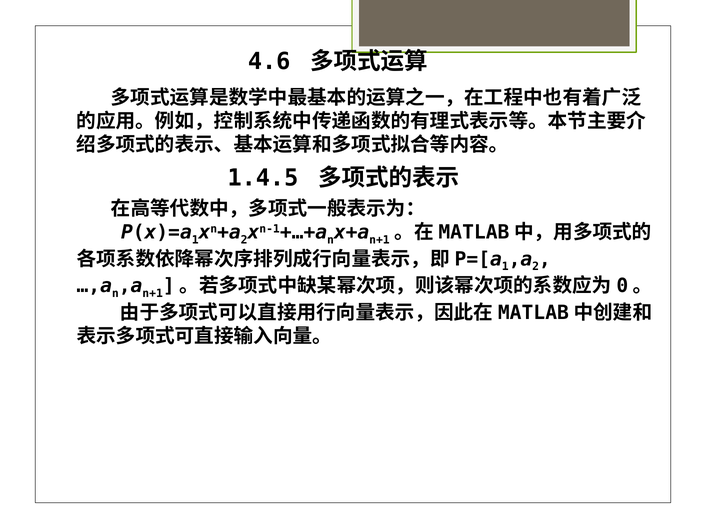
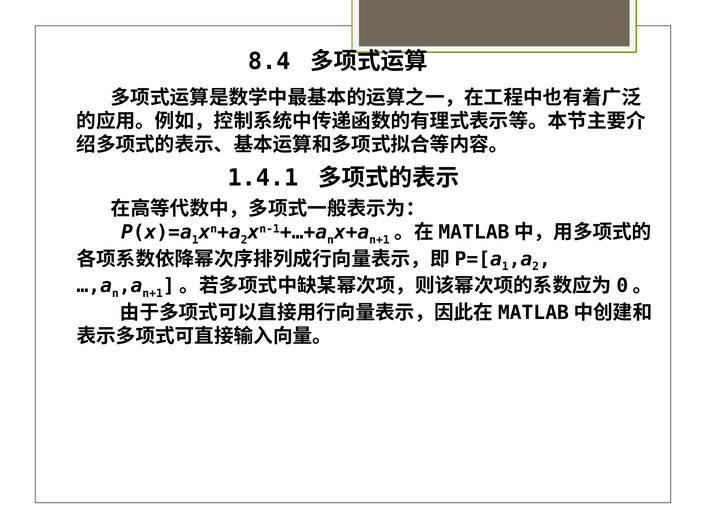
4.6: 4.6 -> 8.4
1.4.5: 1.4.5 -> 1.4.1
